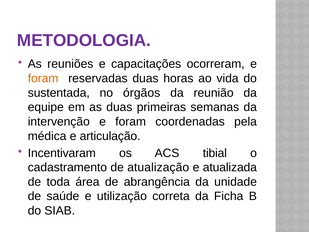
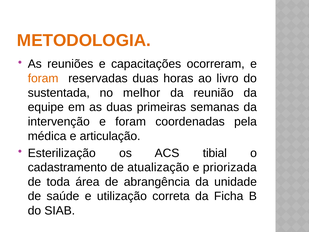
METODOLOGIA colour: purple -> orange
vida: vida -> livro
órgãos: órgãos -> melhor
Incentivaram: Incentivaram -> Esterilização
atualizada: atualizada -> priorizada
